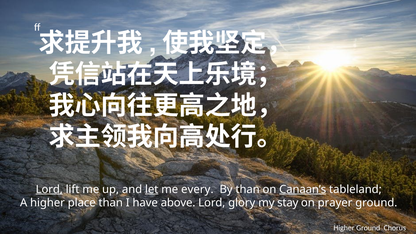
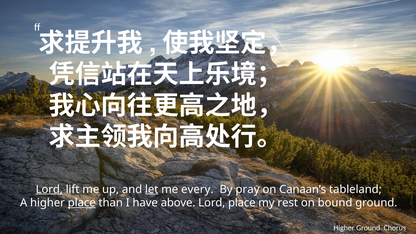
By than: than -> pray
Canaan’s underline: present -> none
place at (82, 203) underline: none -> present
Lord glory: glory -> place
stay: stay -> rest
prayer: prayer -> bound
